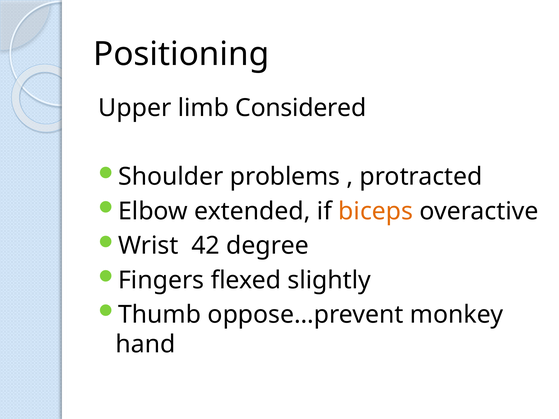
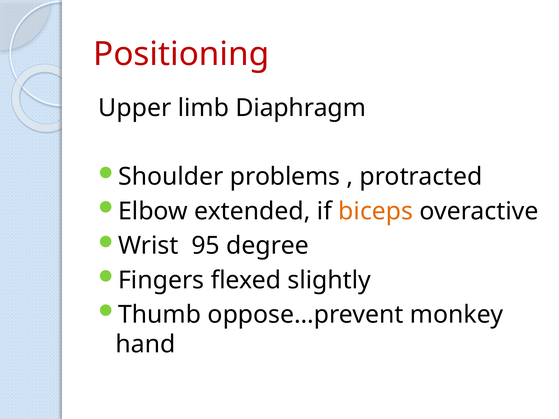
Positioning colour: black -> red
Considered: Considered -> Diaphragm
42: 42 -> 95
